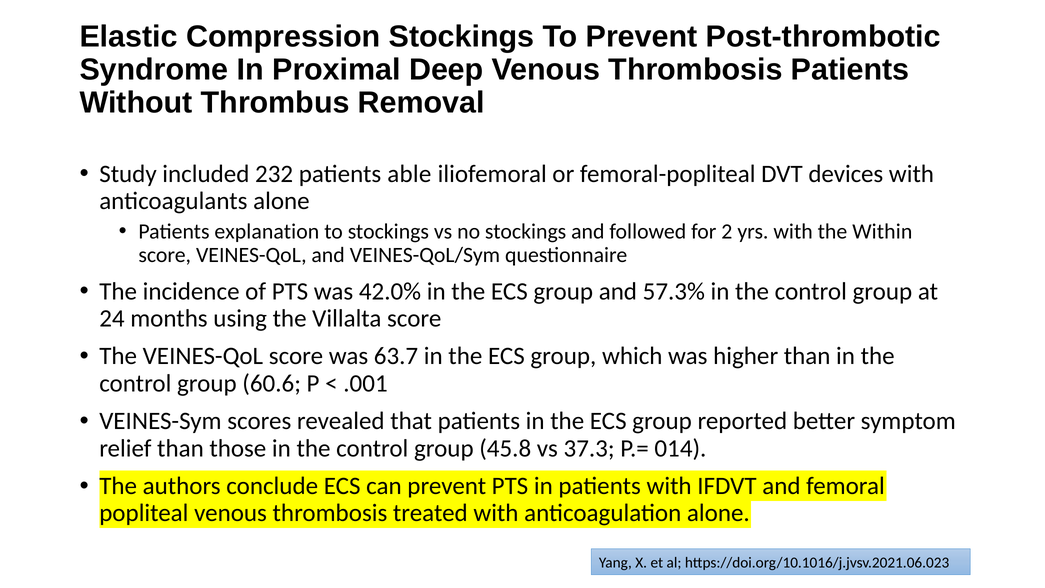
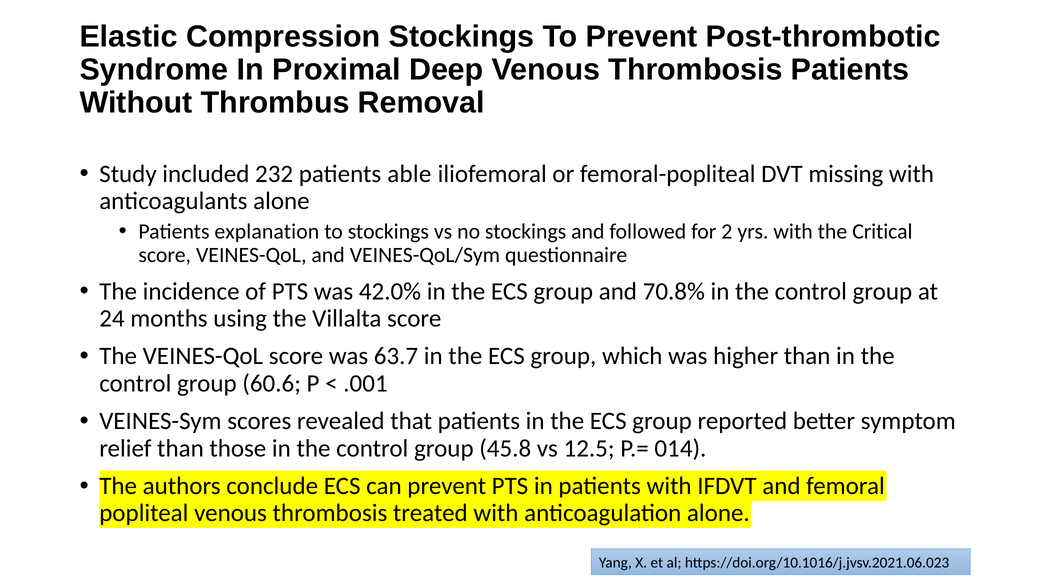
devices: devices -> missing
Within: Within -> Critical
57.3%: 57.3% -> 70.8%
37.3: 37.3 -> 12.5
